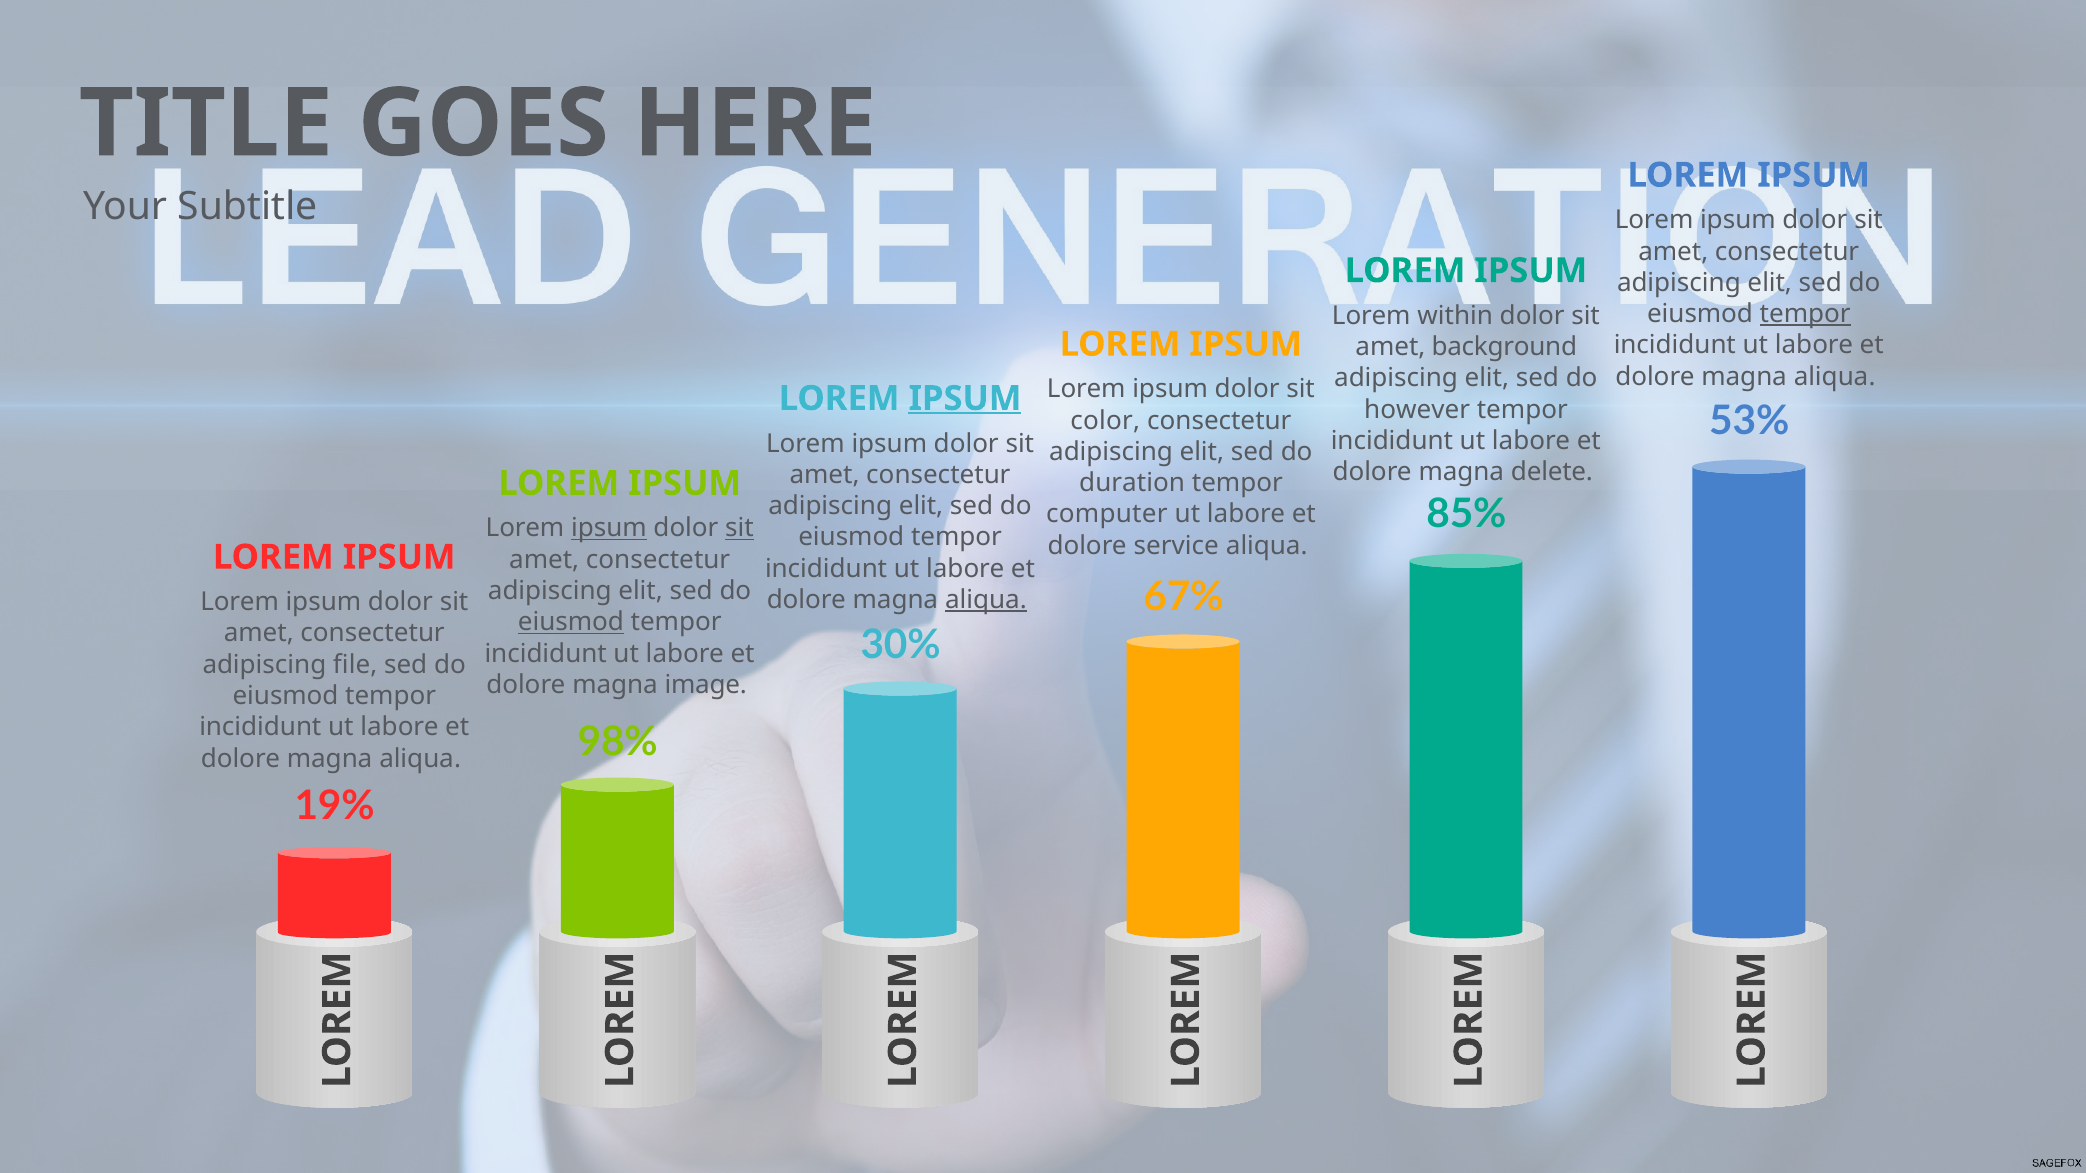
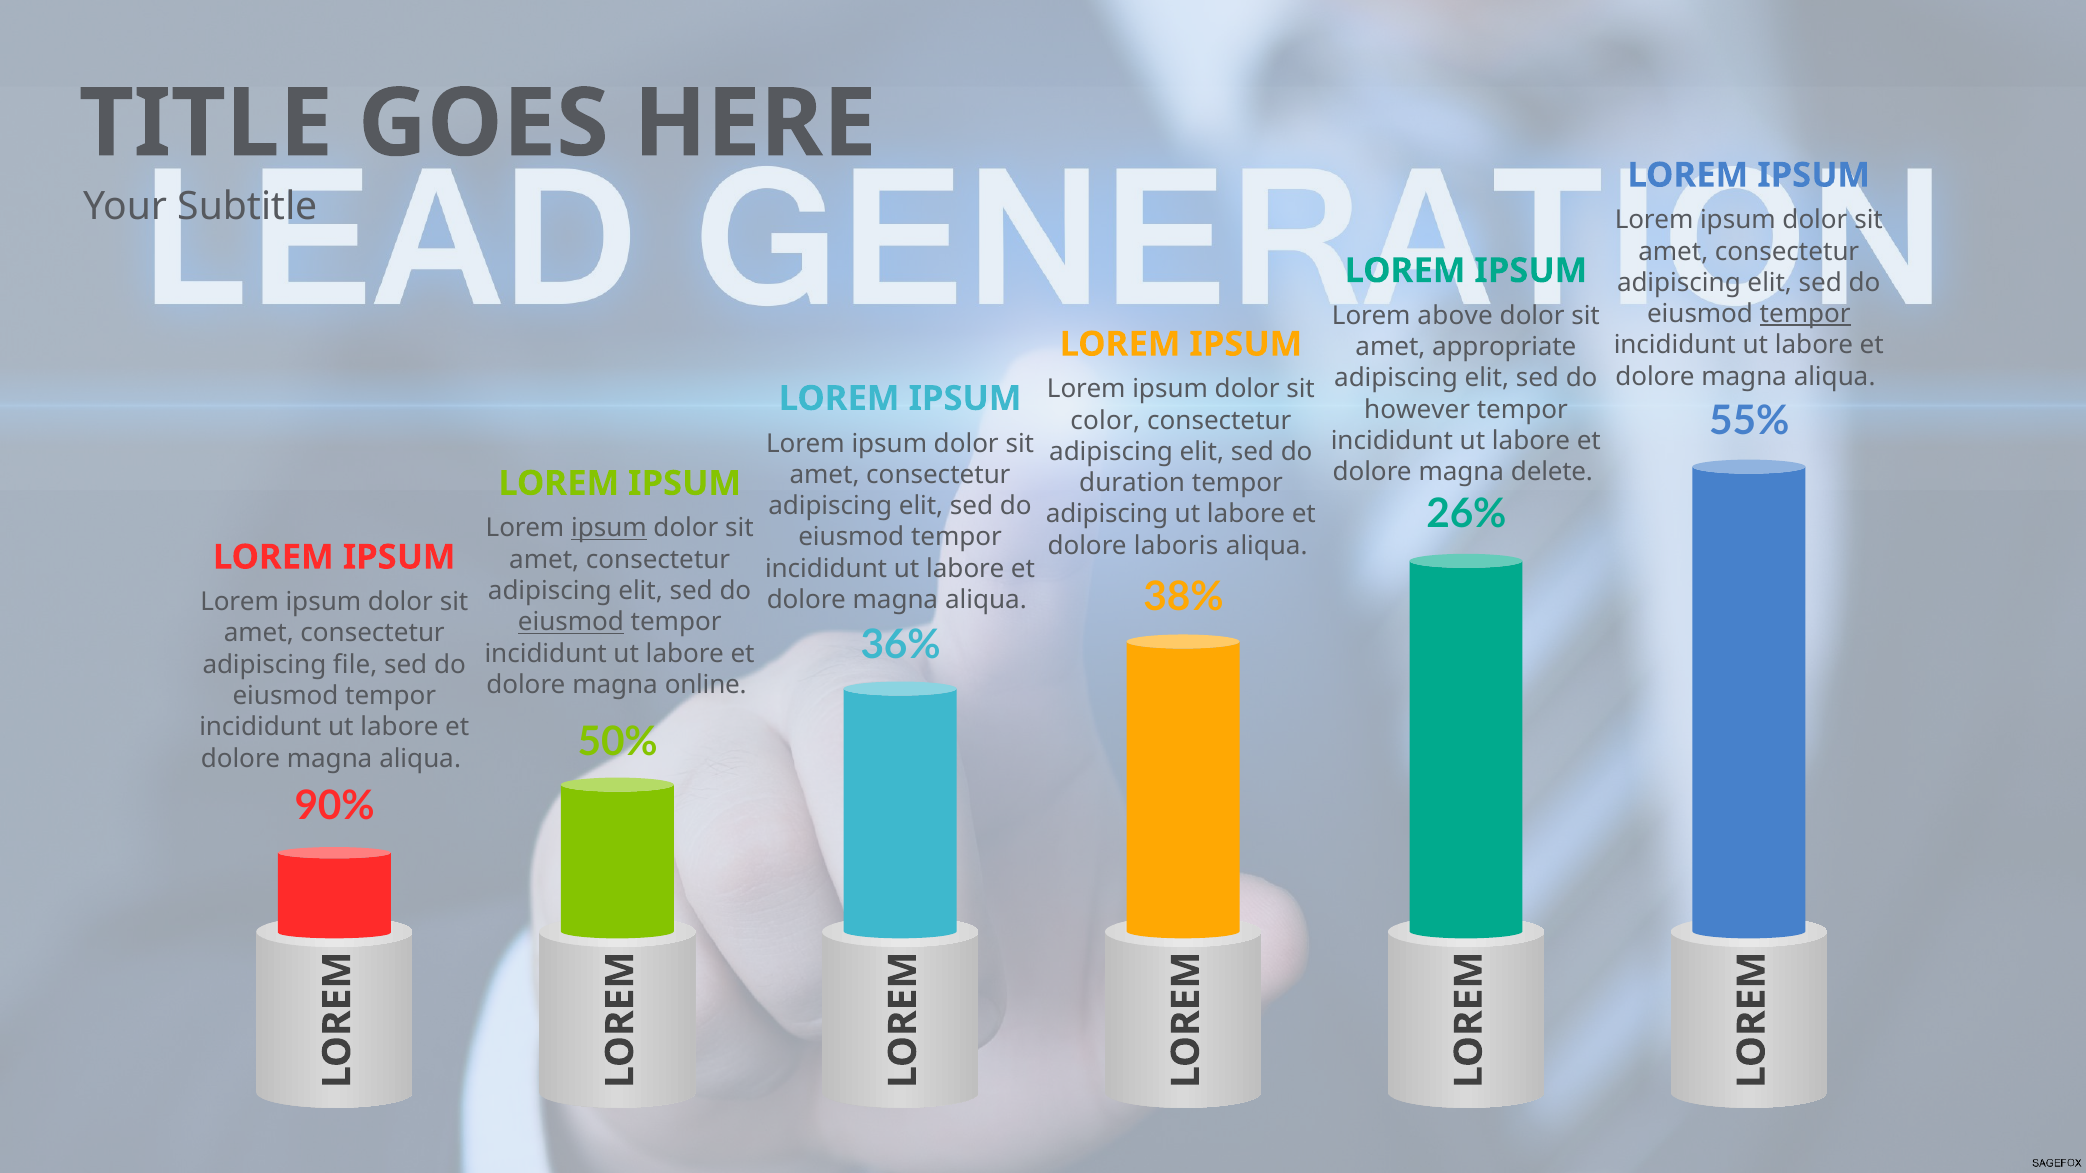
within: within -> above
background: background -> appropriate
IPSUM at (965, 399) underline: present -> none
53%: 53% -> 55%
85%: 85% -> 26%
computer at (1107, 514): computer -> adipiscing
sit at (739, 529) underline: present -> none
service: service -> laboris
67%: 67% -> 38%
aliqua at (986, 600) underline: present -> none
30%: 30% -> 36%
image: image -> online
98%: 98% -> 50%
19%: 19% -> 90%
